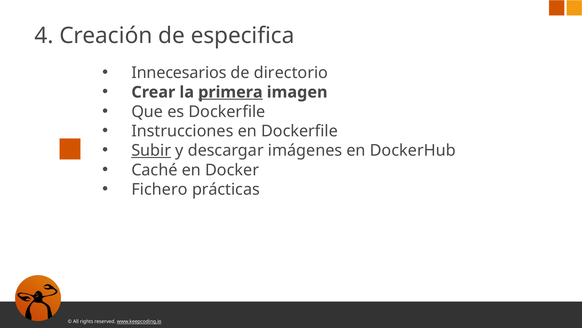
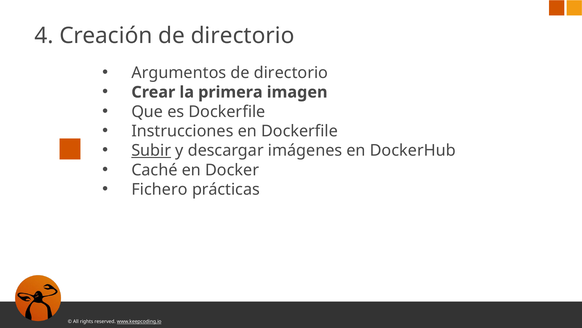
Creación de especifica: especifica -> directorio
Innecesarios: Innecesarios -> Argumentos
primera underline: present -> none
